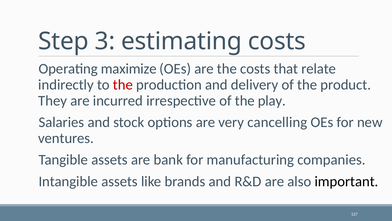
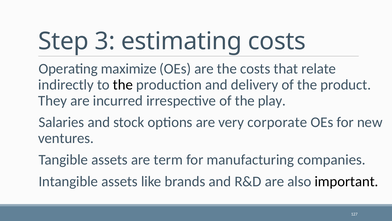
the at (123, 85) colour: red -> black
cancelling: cancelling -> corporate
bank: bank -> term
